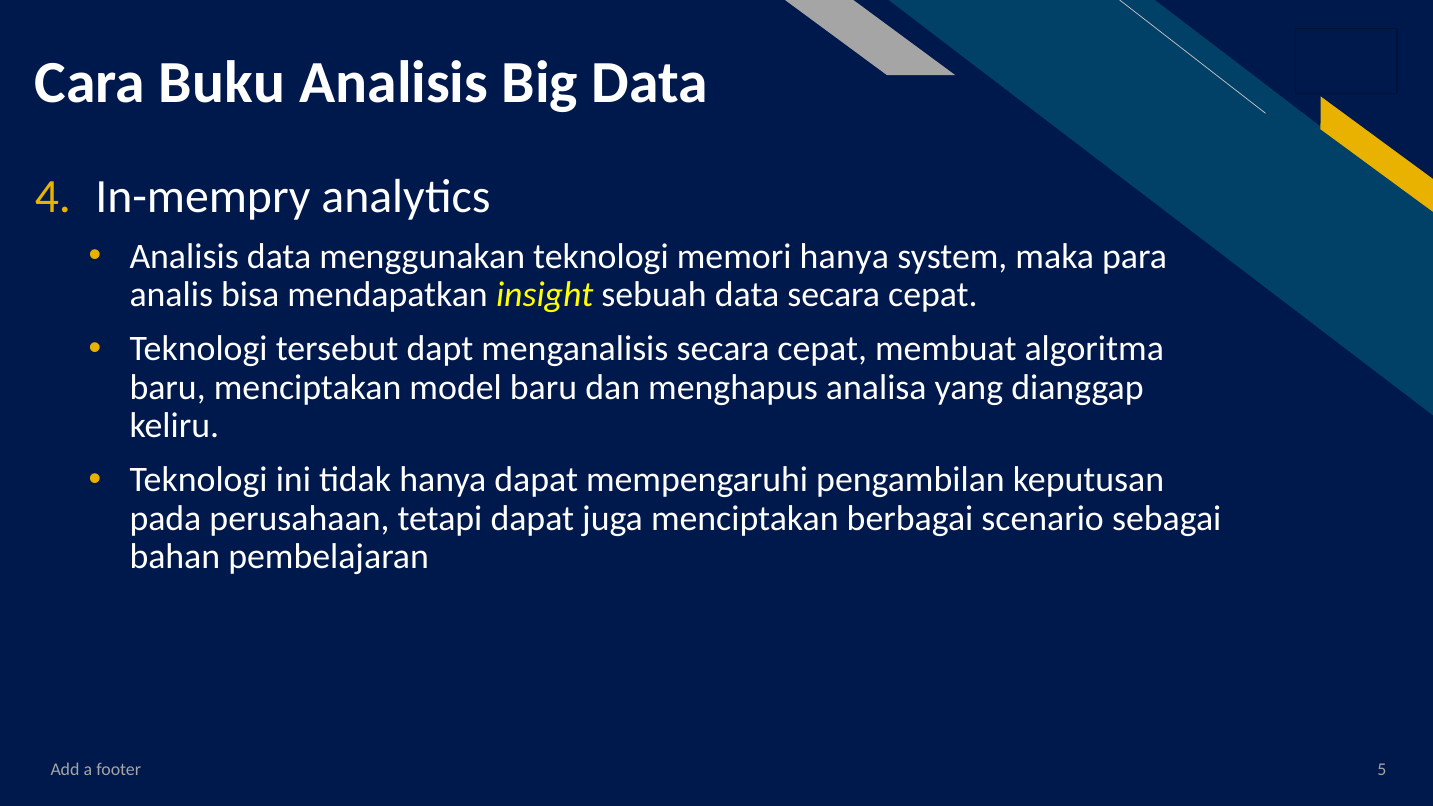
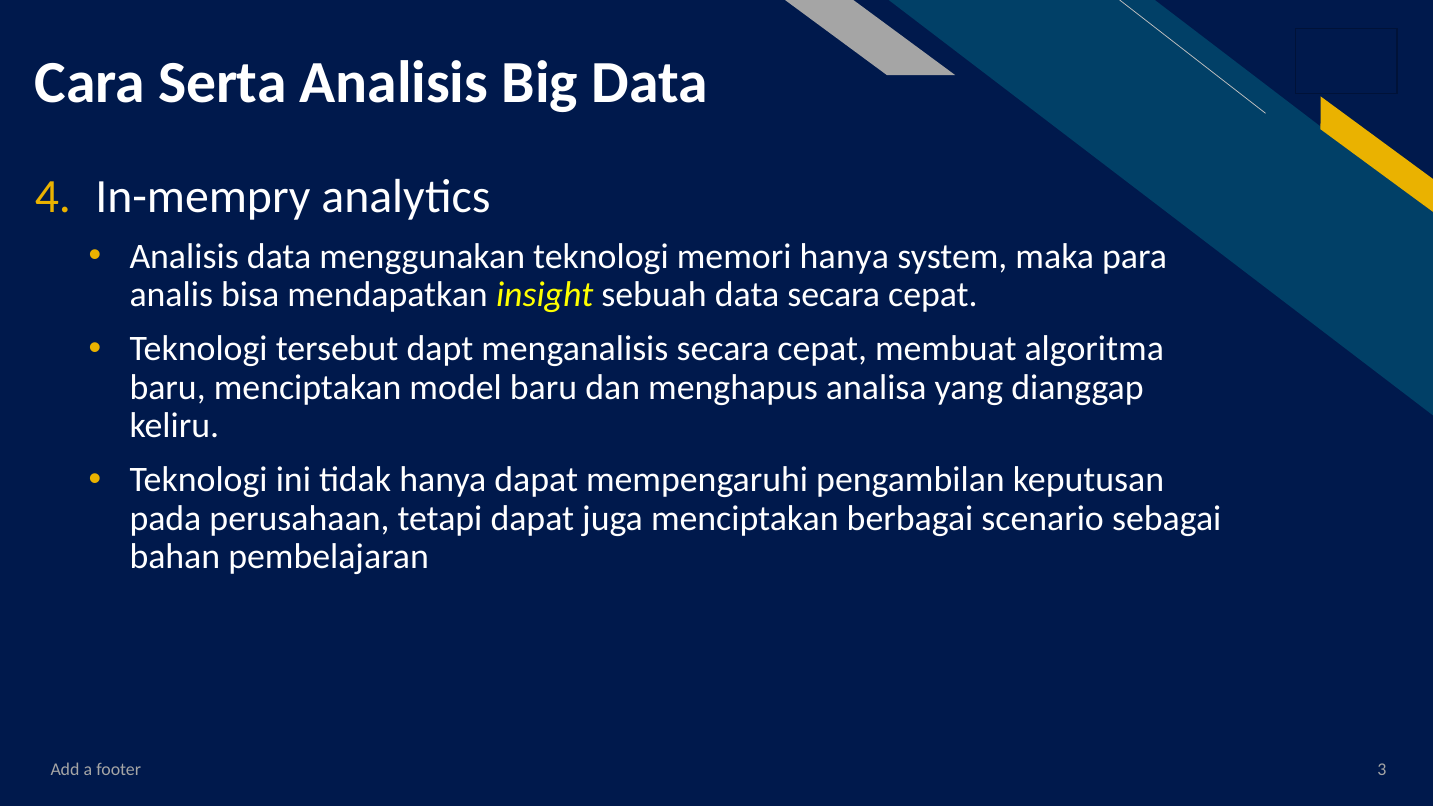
Buku: Buku -> Serta
5: 5 -> 3
